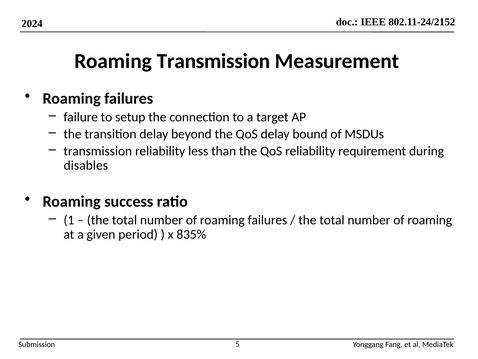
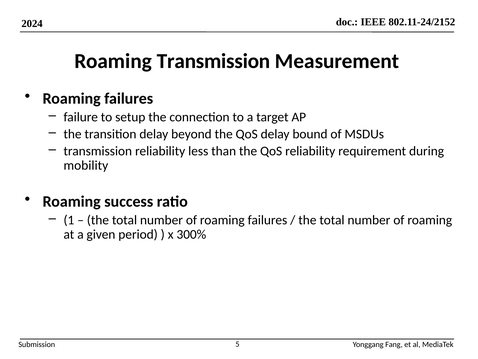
disables: disables -> mobility
835%: 835% -> 300%
